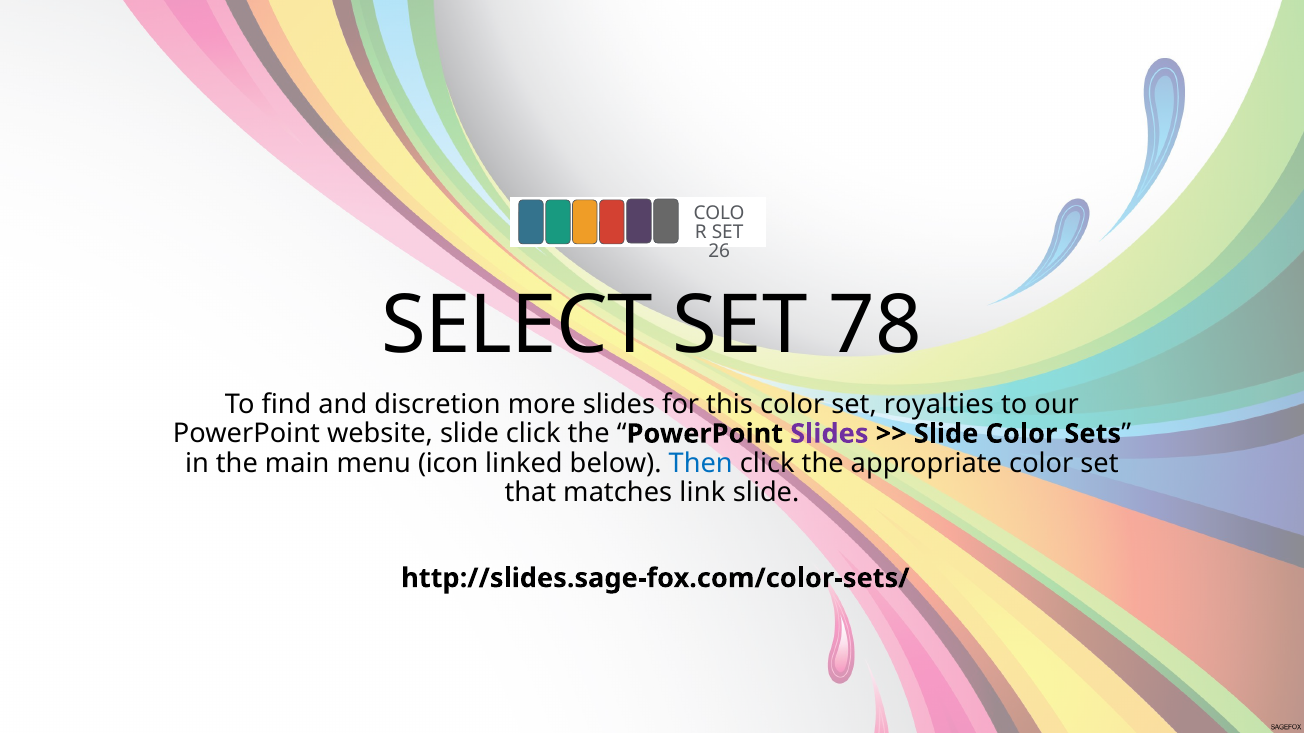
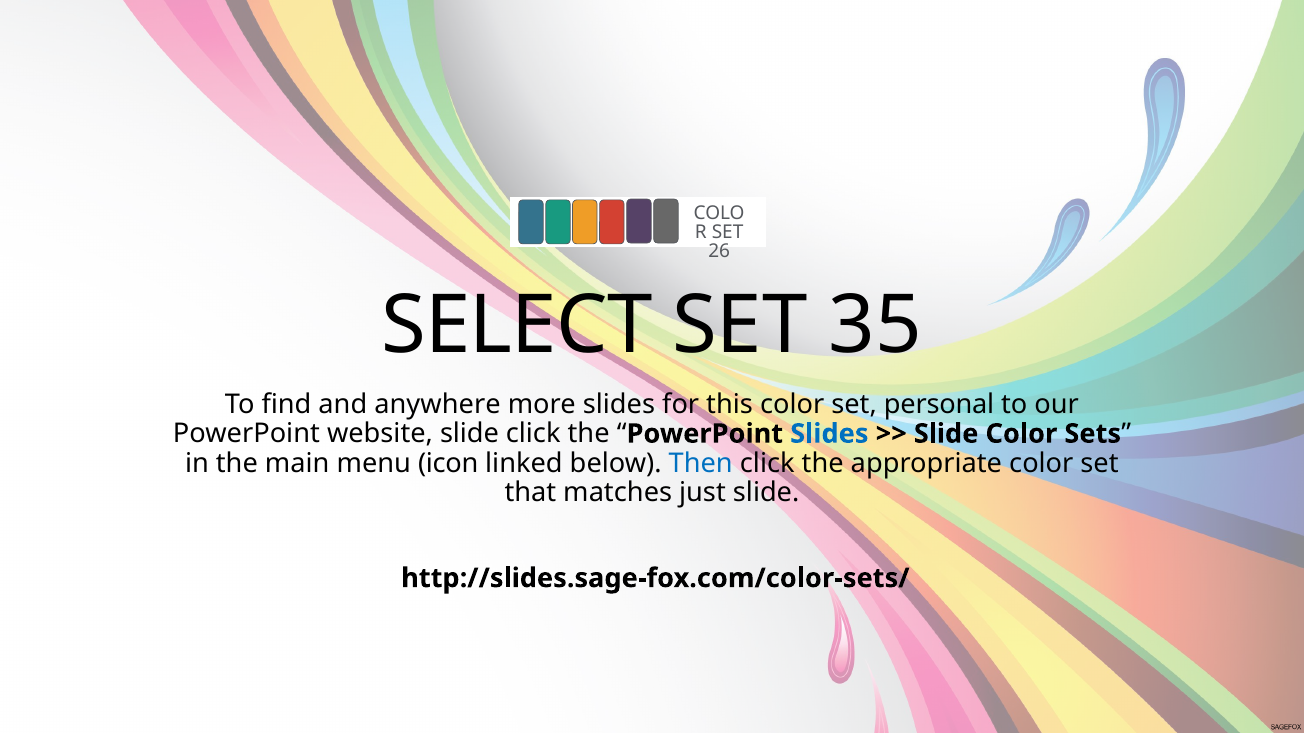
78: 78 -> 35
discretion: discretion -> anywhere
royalties: royalties -> personal
Slides at (829, 434) colour: purple -> blue
link: link -> just
